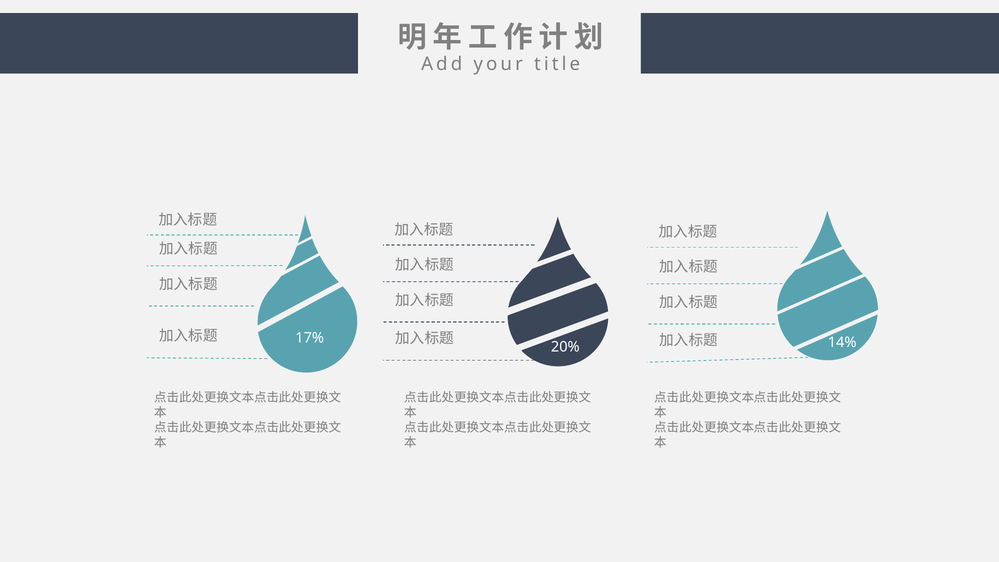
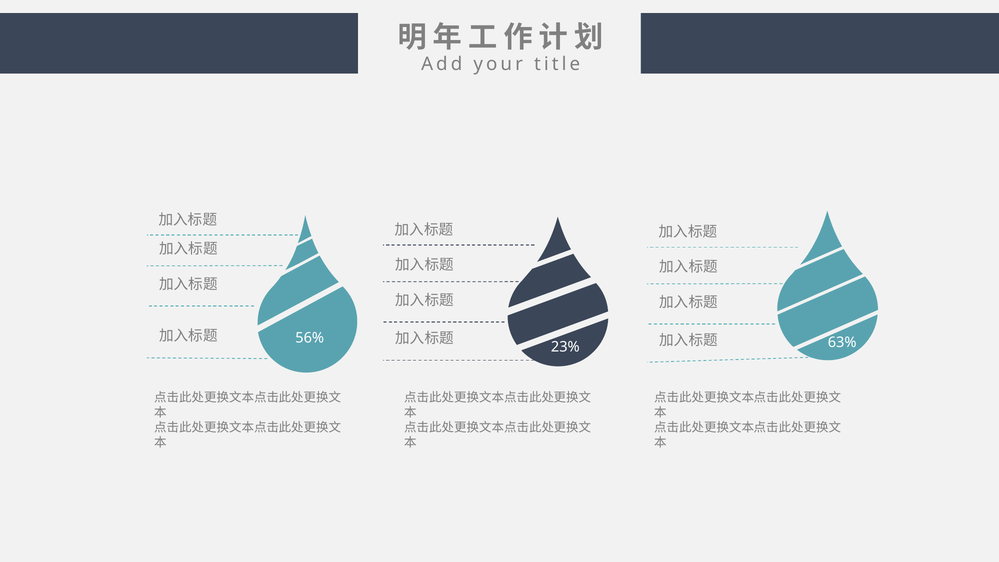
17%: 17% -> 56%
14%: 14% -> 63%
20%: 20% -> 23%
